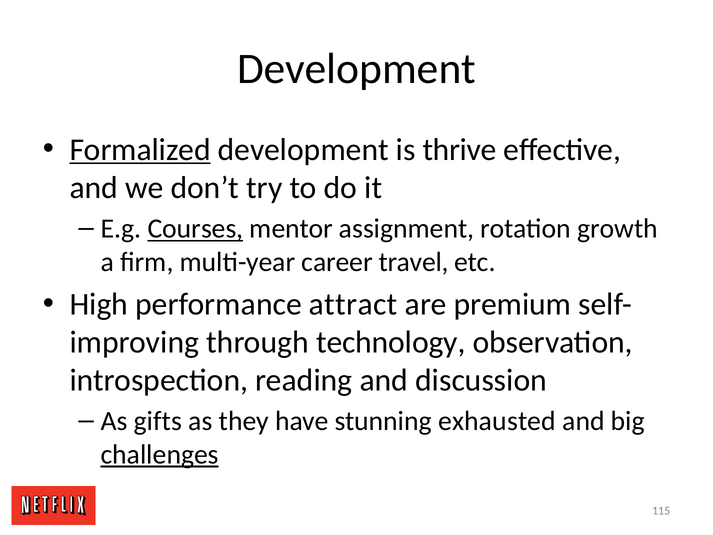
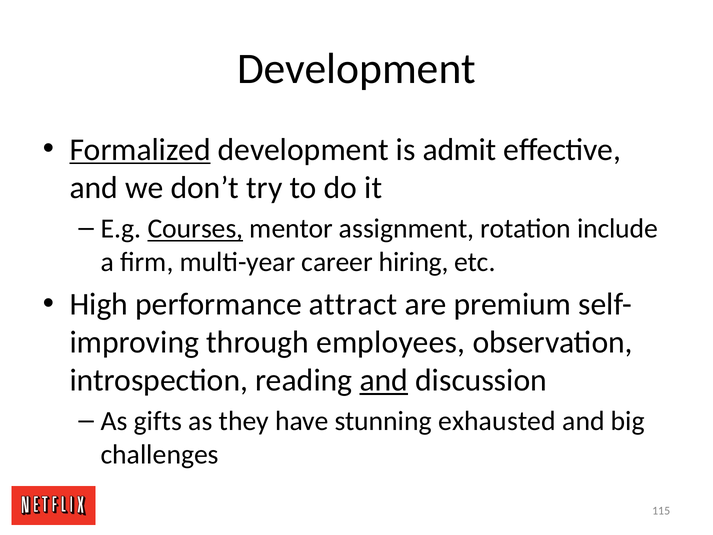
thrive: thrive -> admit
growth: growth -> include
travel: travel -> hiring
technology: technology -> employees
and at (384, 380) underline: none -> present
challenges underline: present -> none
